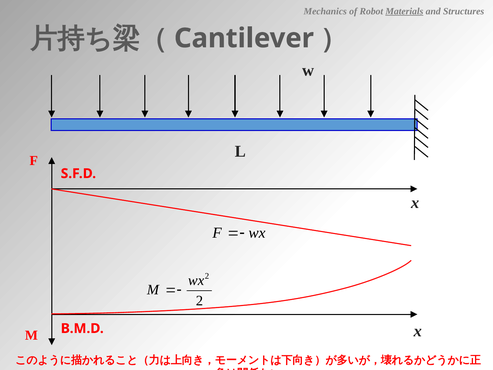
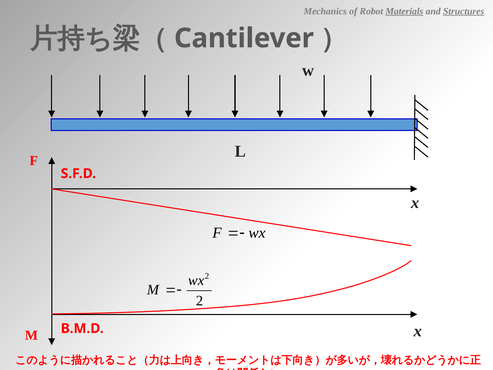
Structures underline: none -> present
